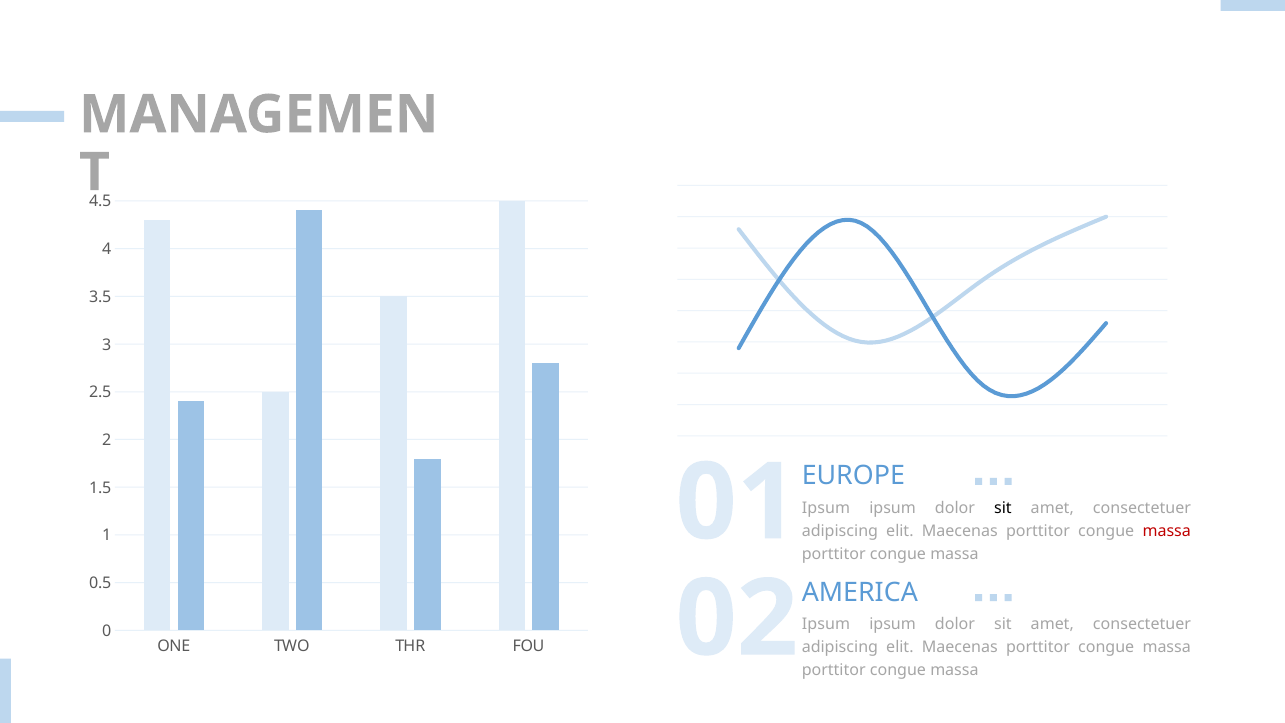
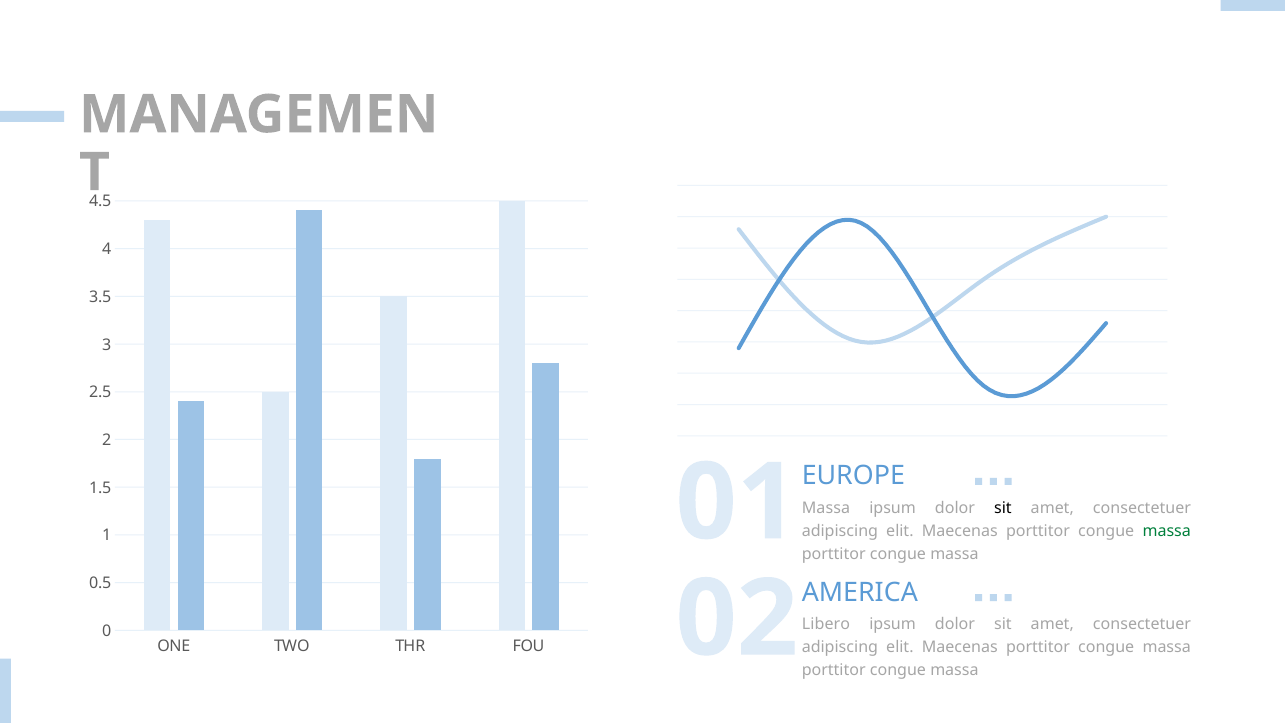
Ipsum at (826, 508): Ipsum -> Massa
massa at (1167, 531) colour: red -> green
Ipsum at (826, 624): Ipsum -> Libero
